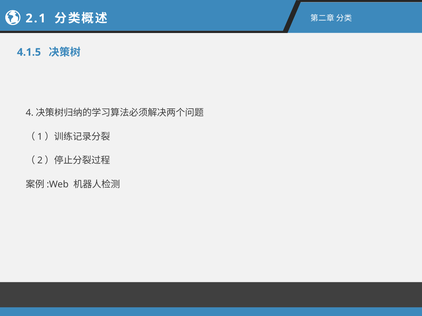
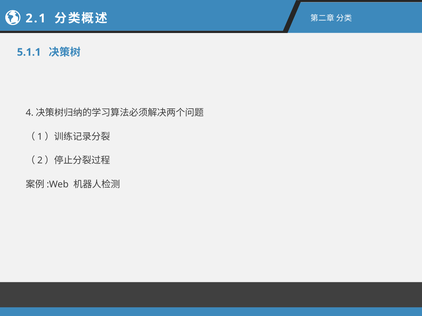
4.1.5: 4.1.5 -> 5.1.1
